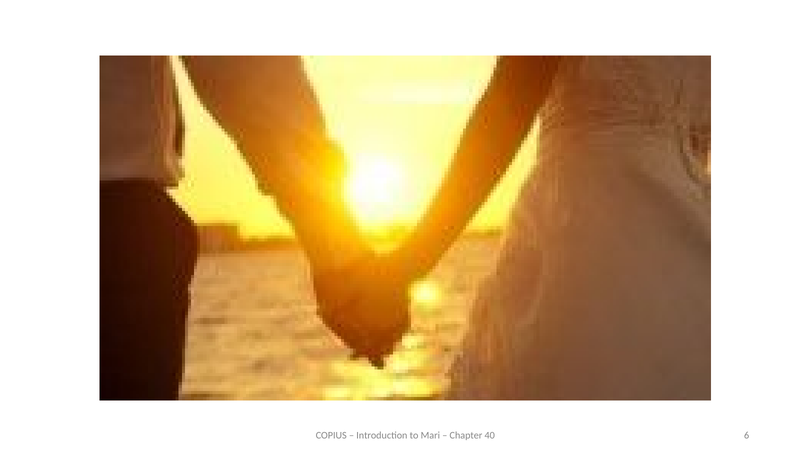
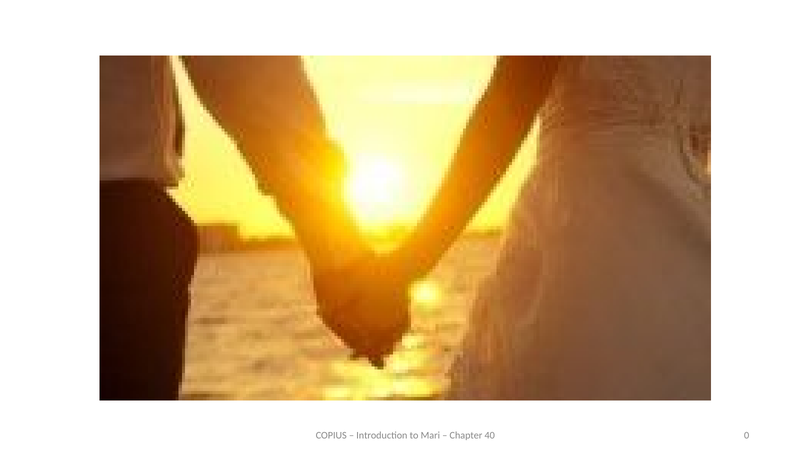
6: 6 -> 0
